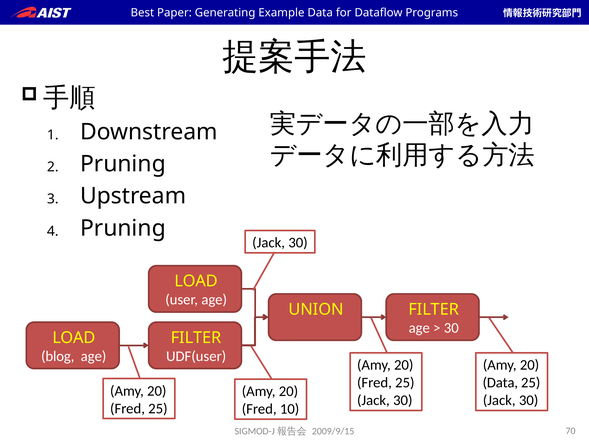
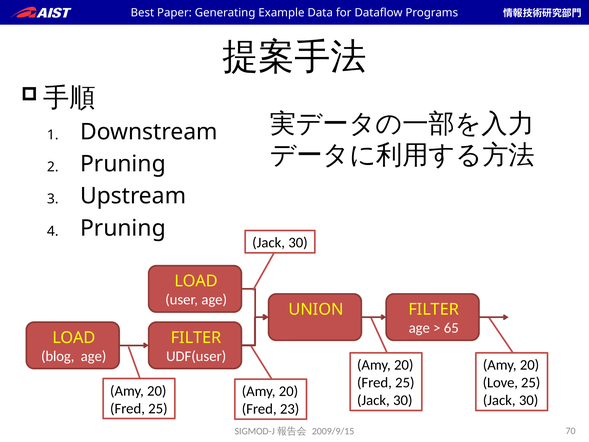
30 at (451, 328): 30 -> 65
Data at (500, 382): Data -> Love
10: 10 -> 23
